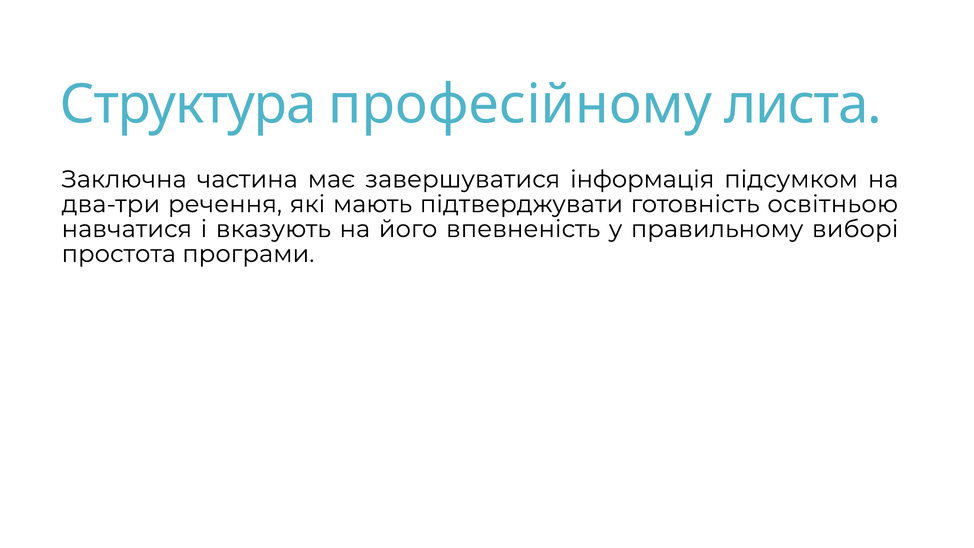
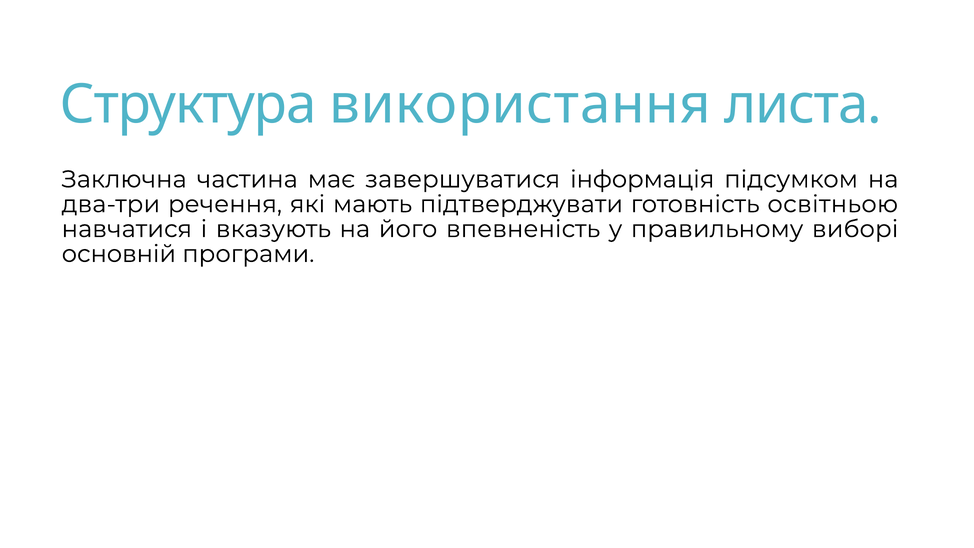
професійному: професійному -> використання
простота: простота -> основній
